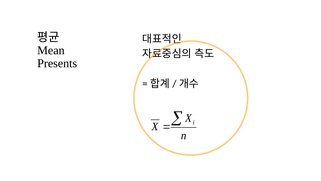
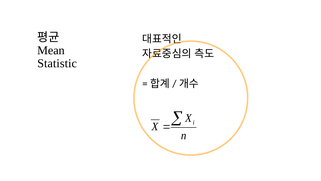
Presents: Presents -> Statistic
